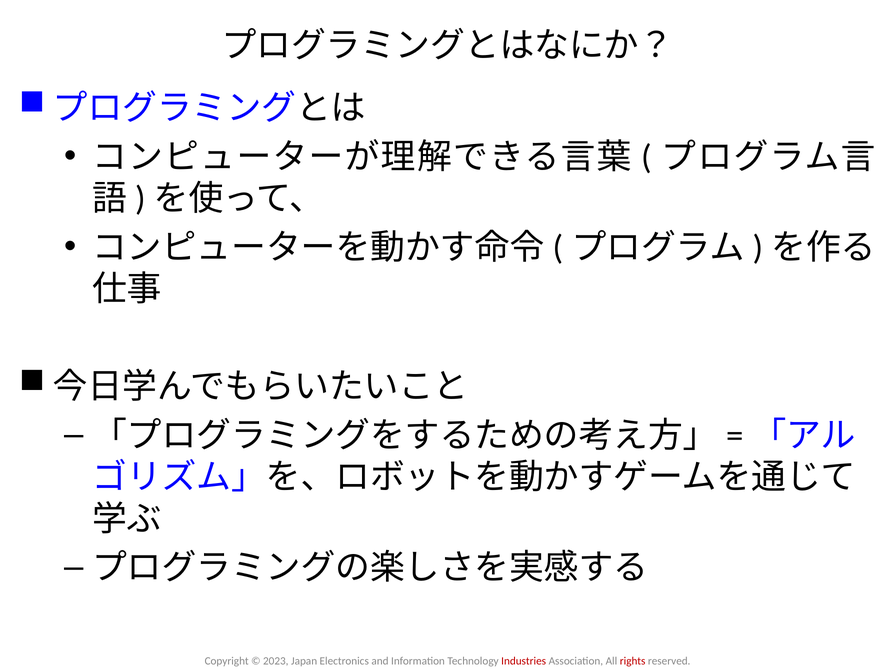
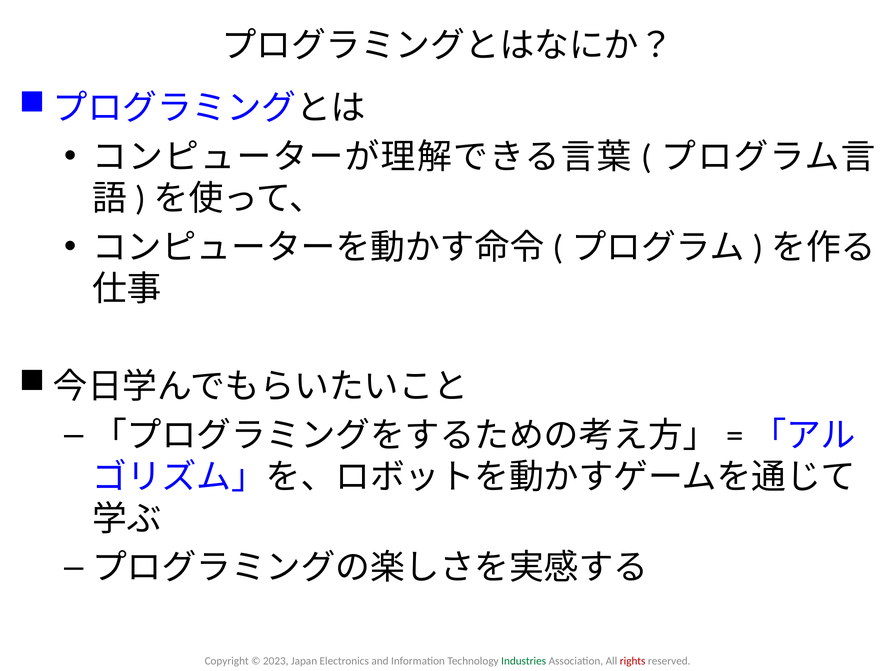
Industries colour: red -> green
